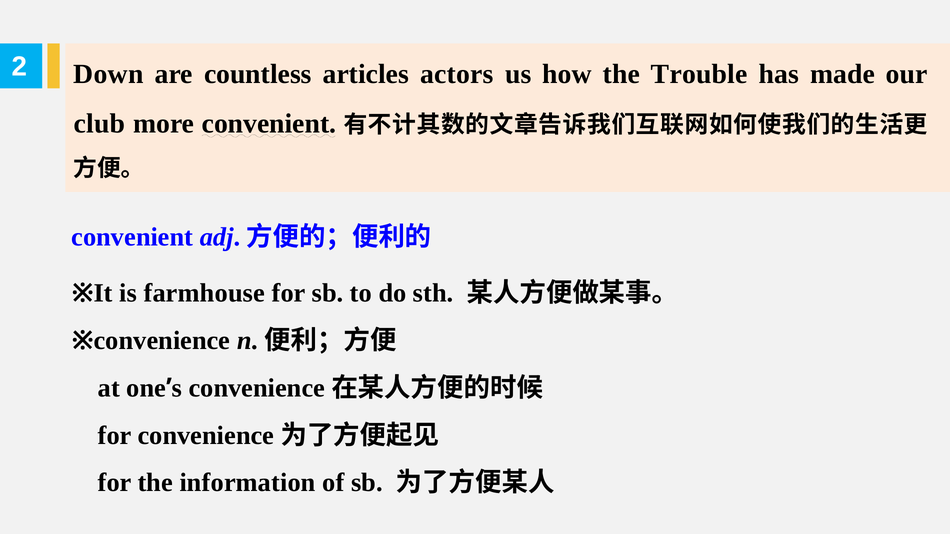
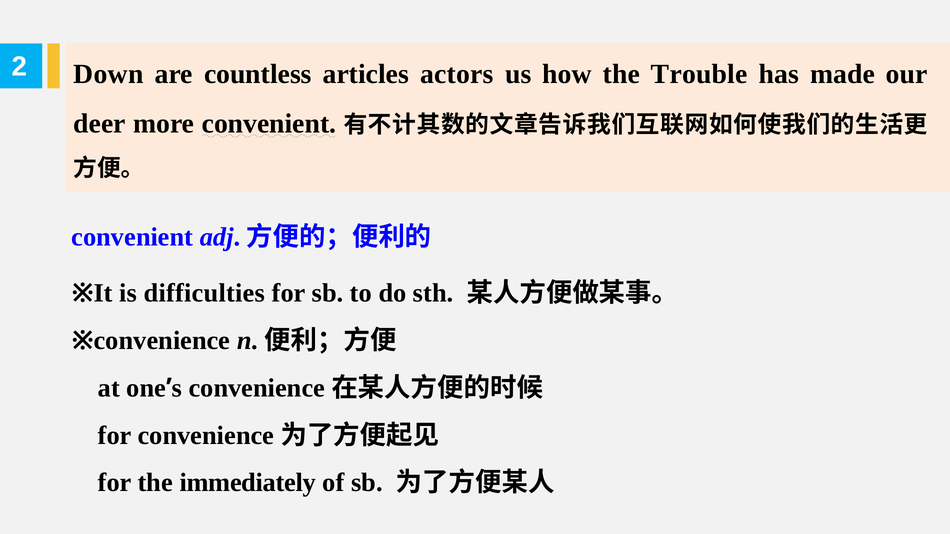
club: club -> deer
farmhouse: farmhouse -> difficulties
information: information -> immediately
